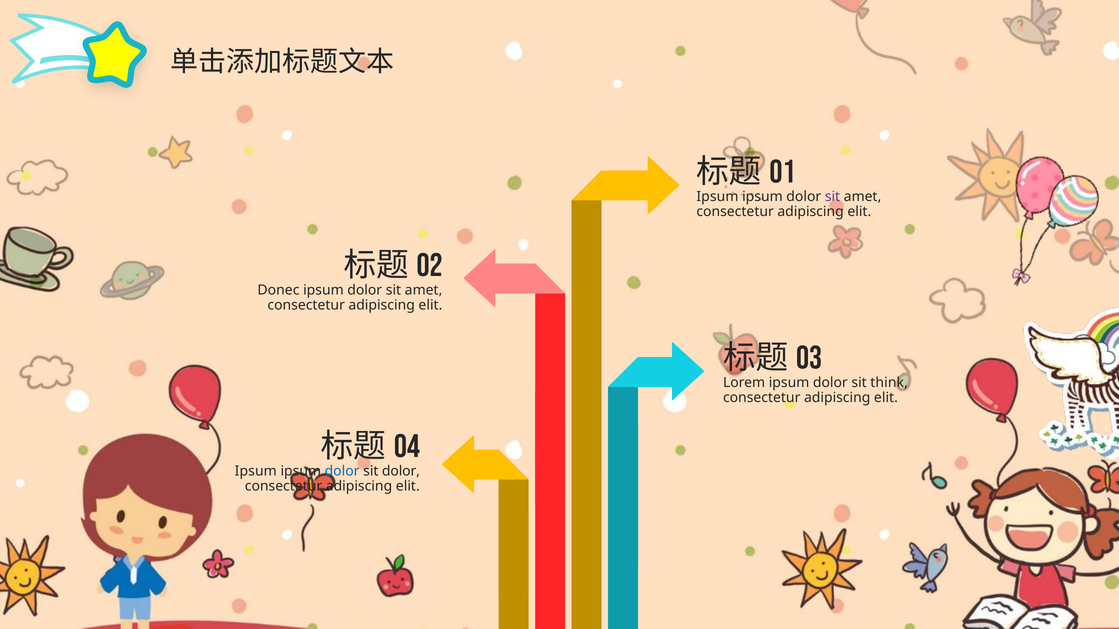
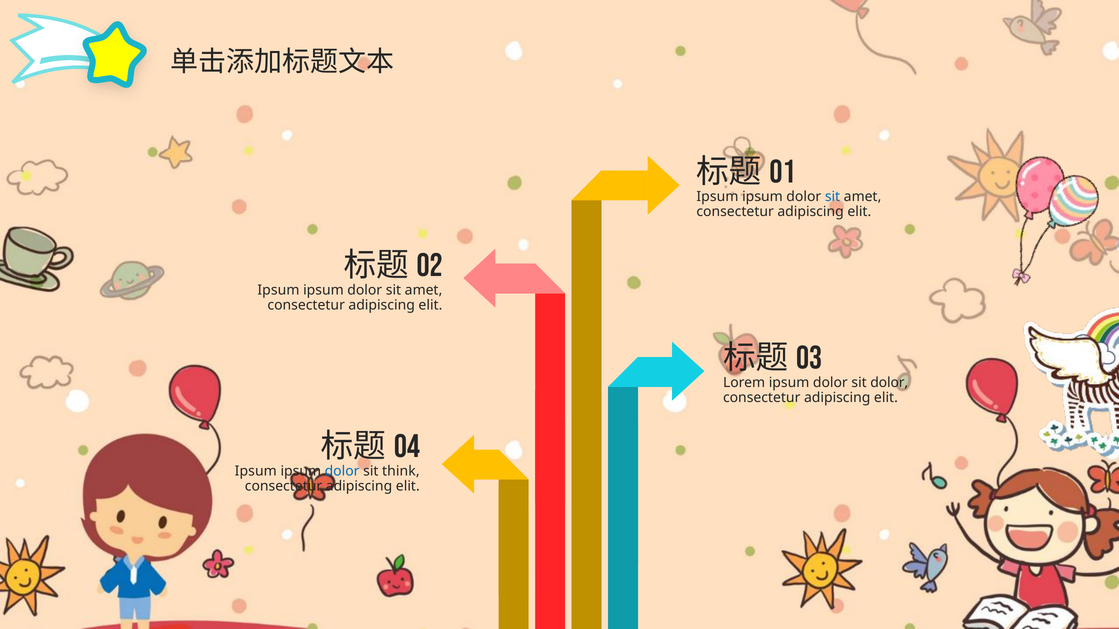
sit at (833, 197) colour: purple -> blue
Donec at (278, 290): Donec -> Ipsum
sit think: think -> dolor
sit dolor: dolor -> think
